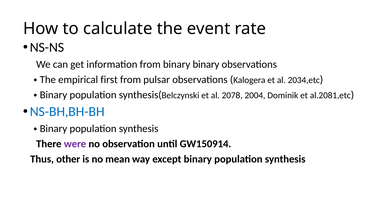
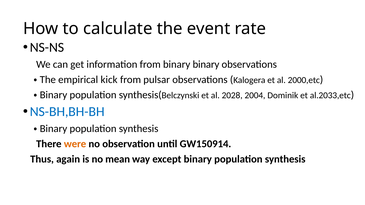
first: first -> kick
2034,etc: 2034,etc -> 2000,etc
2078: 2078 -> 2028
al.2081,etc: al.2081,etc -> al.2033,etc
were colour: purple -> orange
other: other -> again
